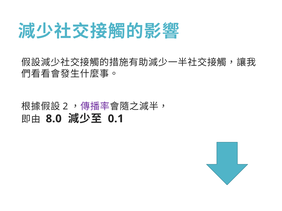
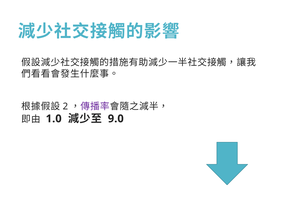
8.0: 8.0 -> 1.0
0.1: 0.1 -> 9.0
